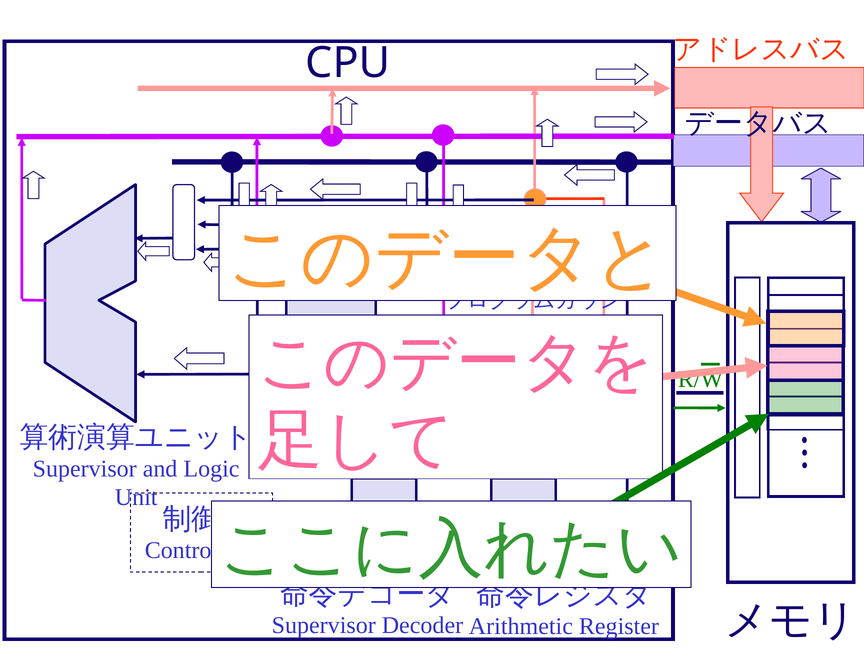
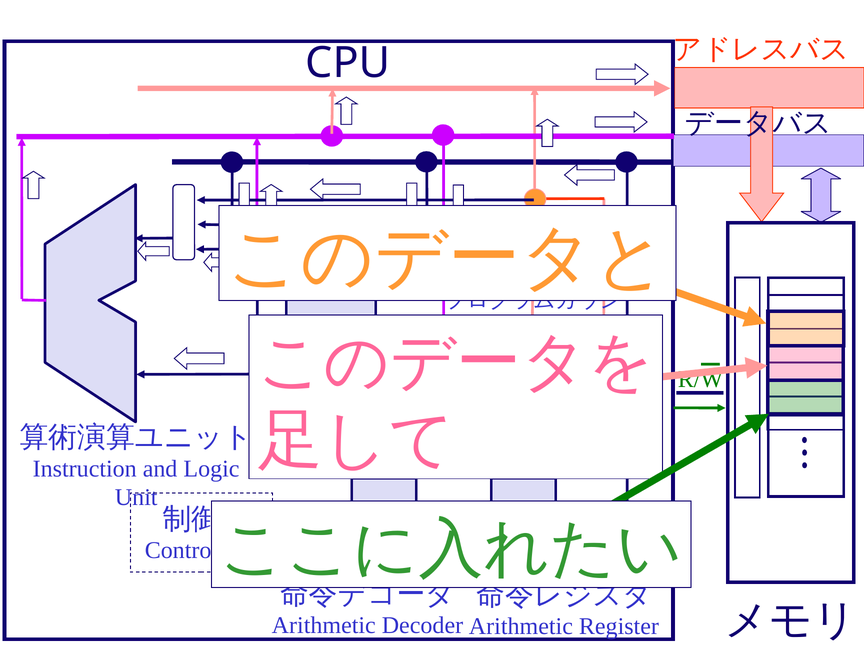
Supervisor at (85, 469): Supervisor -> Instruction
Supervisor at (324, 626): Supervisor -> Arithmetic
